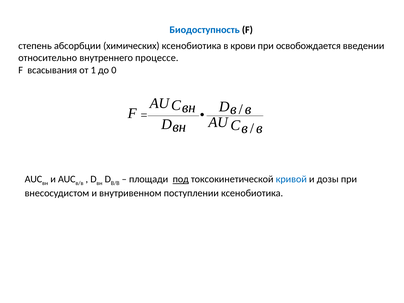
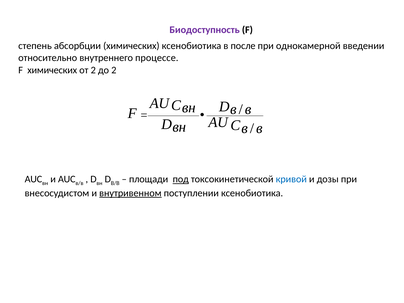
Биодоступность colour: blue -> purple
крови: крови -> после
освобождается: освобождается -> однокамерной
F всасывания: всасывания -> химических
от 1: 1 -> 2
до 0: 0 -> 2
внутривенном underline: none -> present
